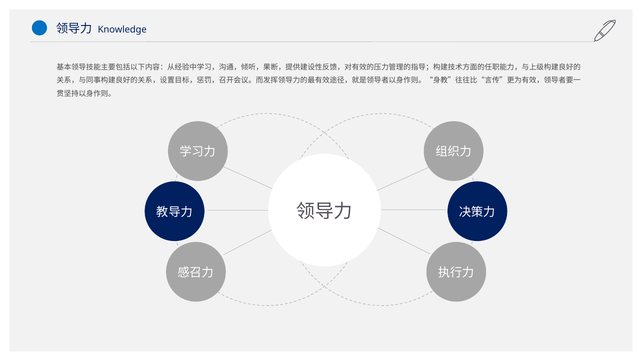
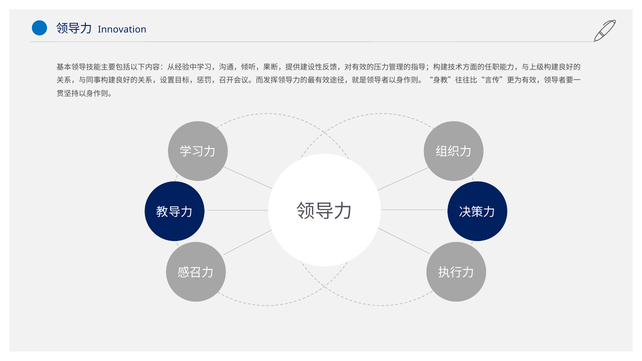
Knowledge: Knowledge -> Innovation
